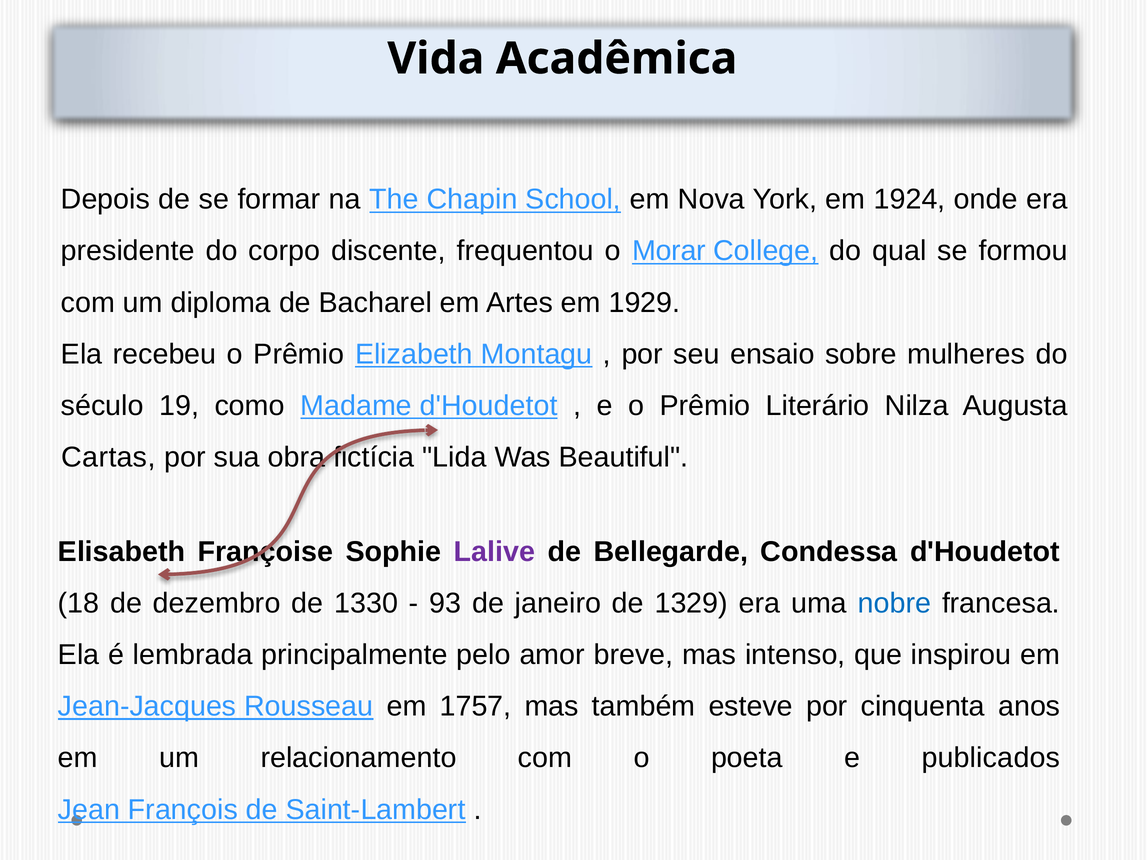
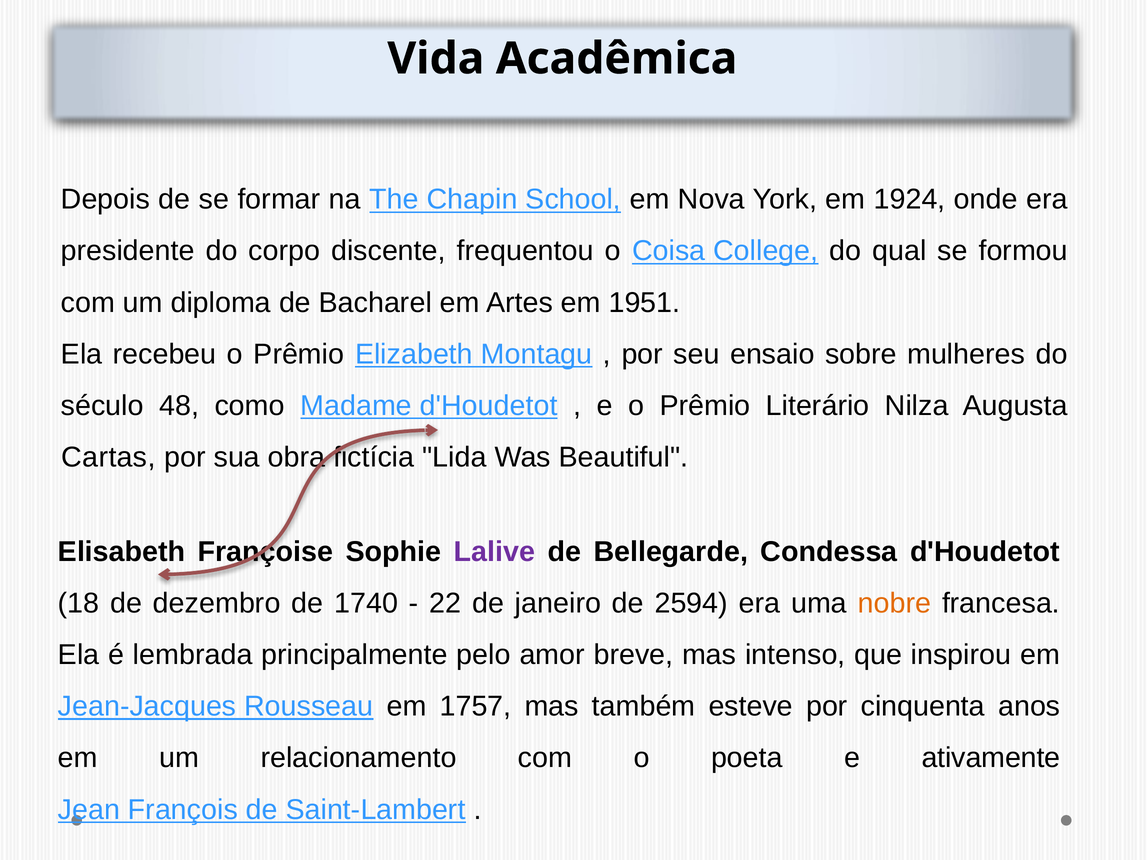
Morar: Morar -> Coisa
1929: 1929 -> 1951
19: 19 -> 48
1330: 1330 -> 1740
93: 93 -> 22
1329: 1329 -> 2594
nobre colour: blue -> orange
publicados: publicados -> ativamente
